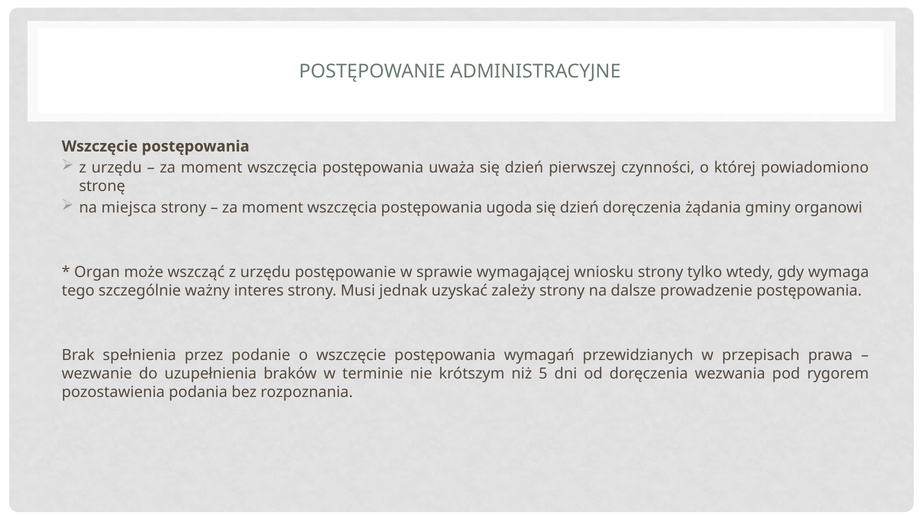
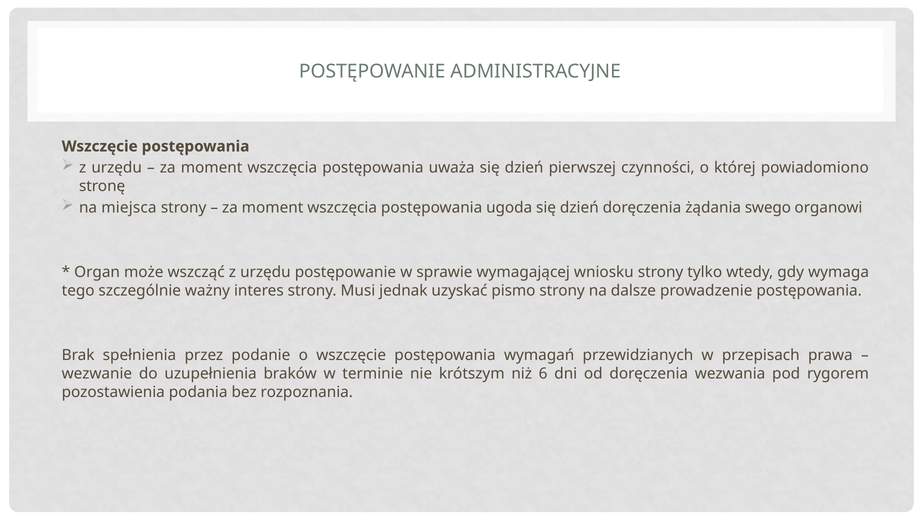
gminy: gminy -> swego
zależy: zależy -> pismo
5: 5 -> 6
